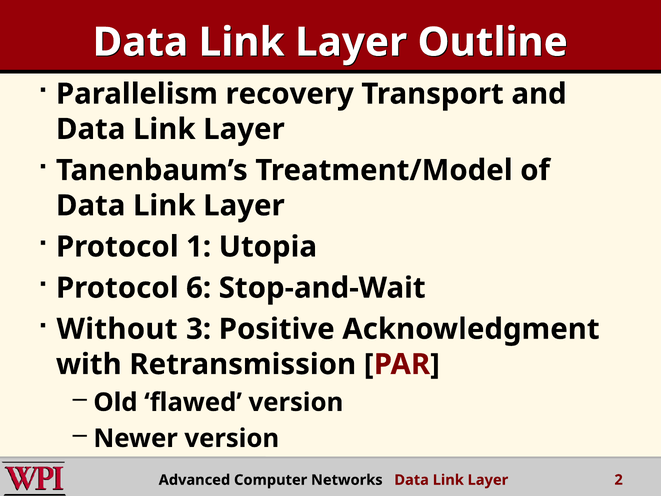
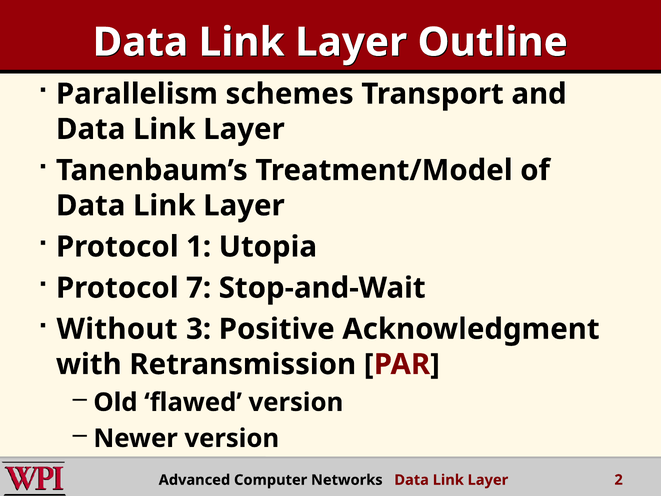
recovery: recovery -> schemes
6: 6 -> 7
